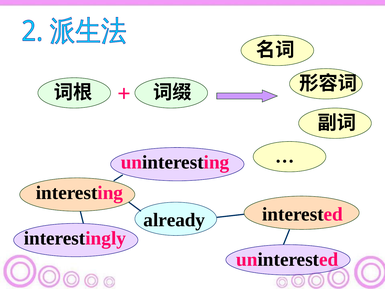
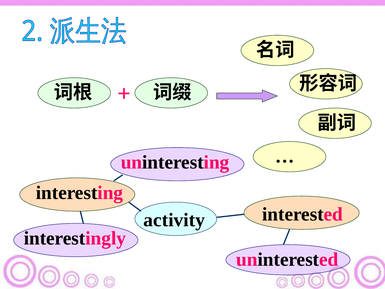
already: already -> activity
